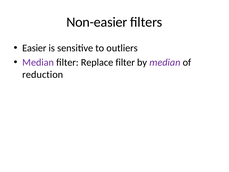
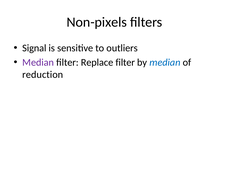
Non-easier: Non-easier -> Non-pixels
Easier: Easier -> Signal
median at (165, 62) colour: purple -> blue
